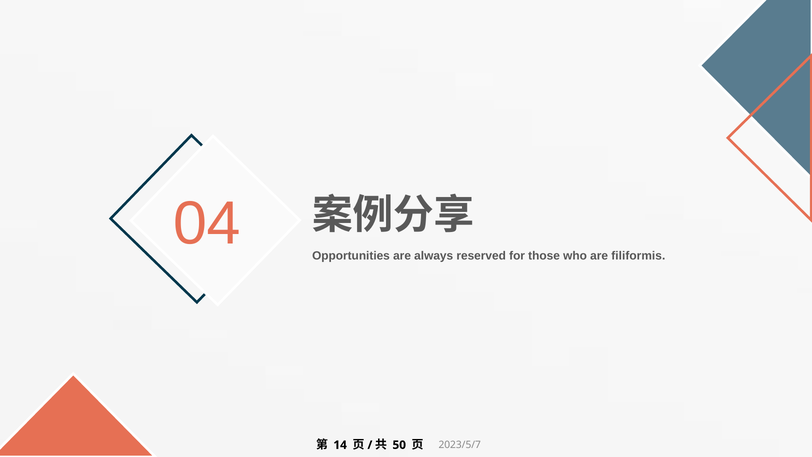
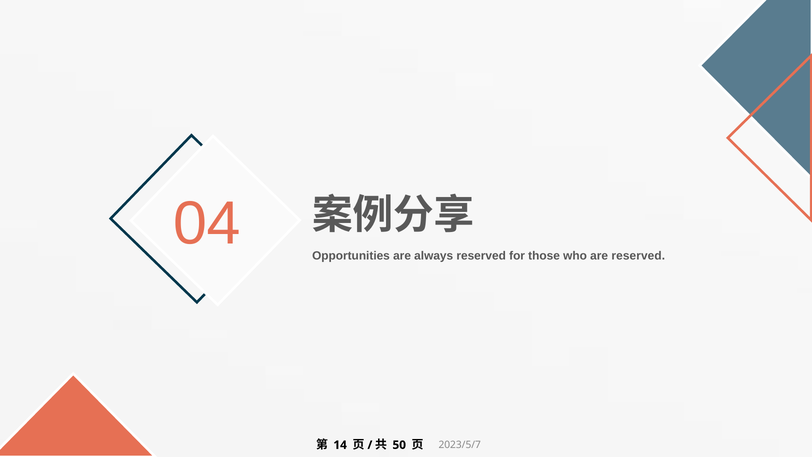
are filiformis: filiformis -> reserved
